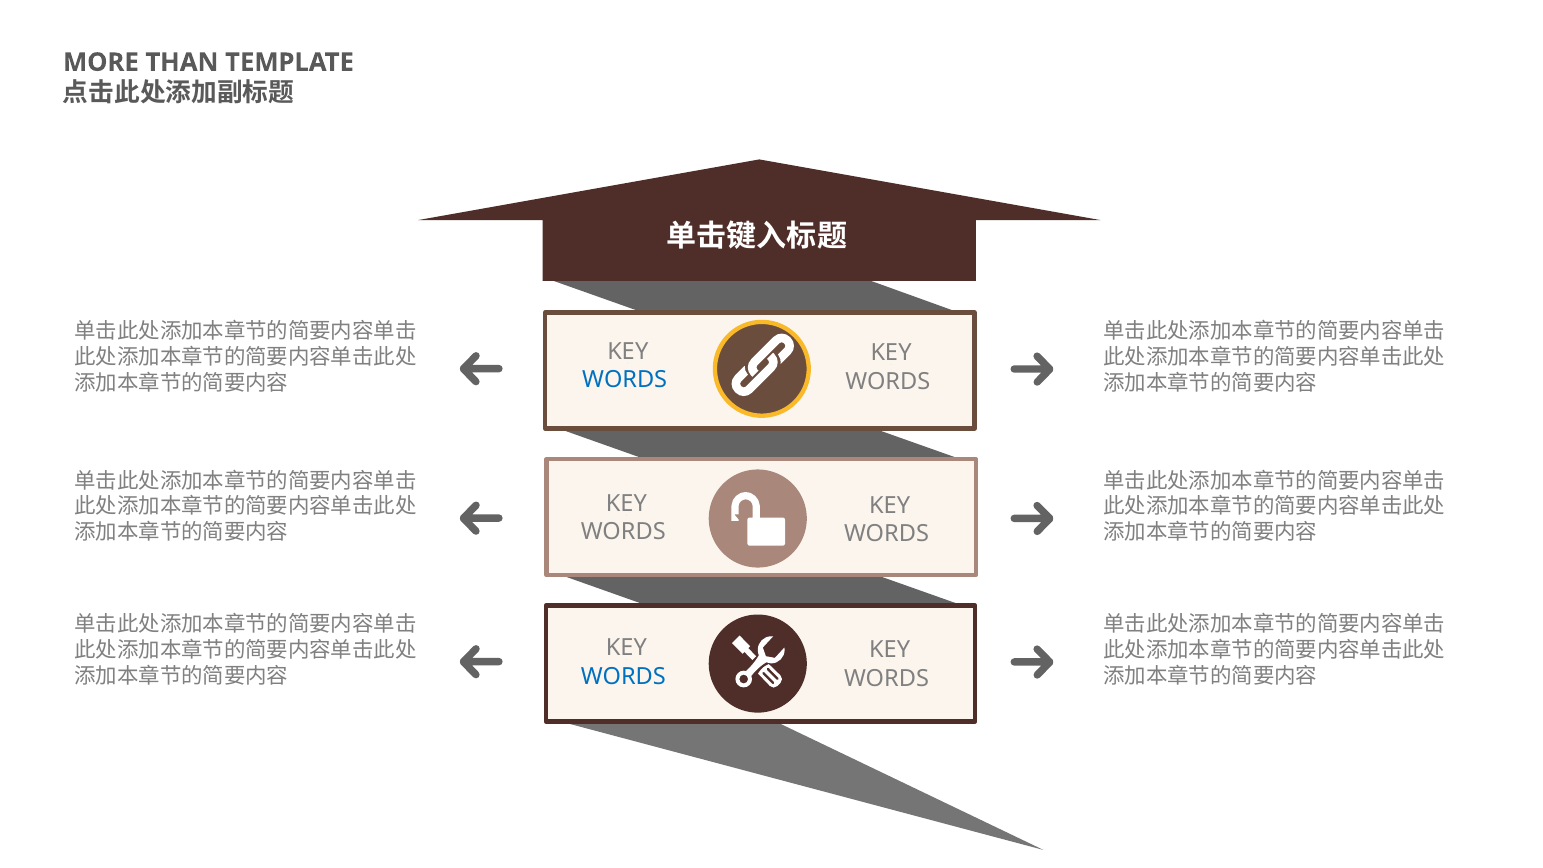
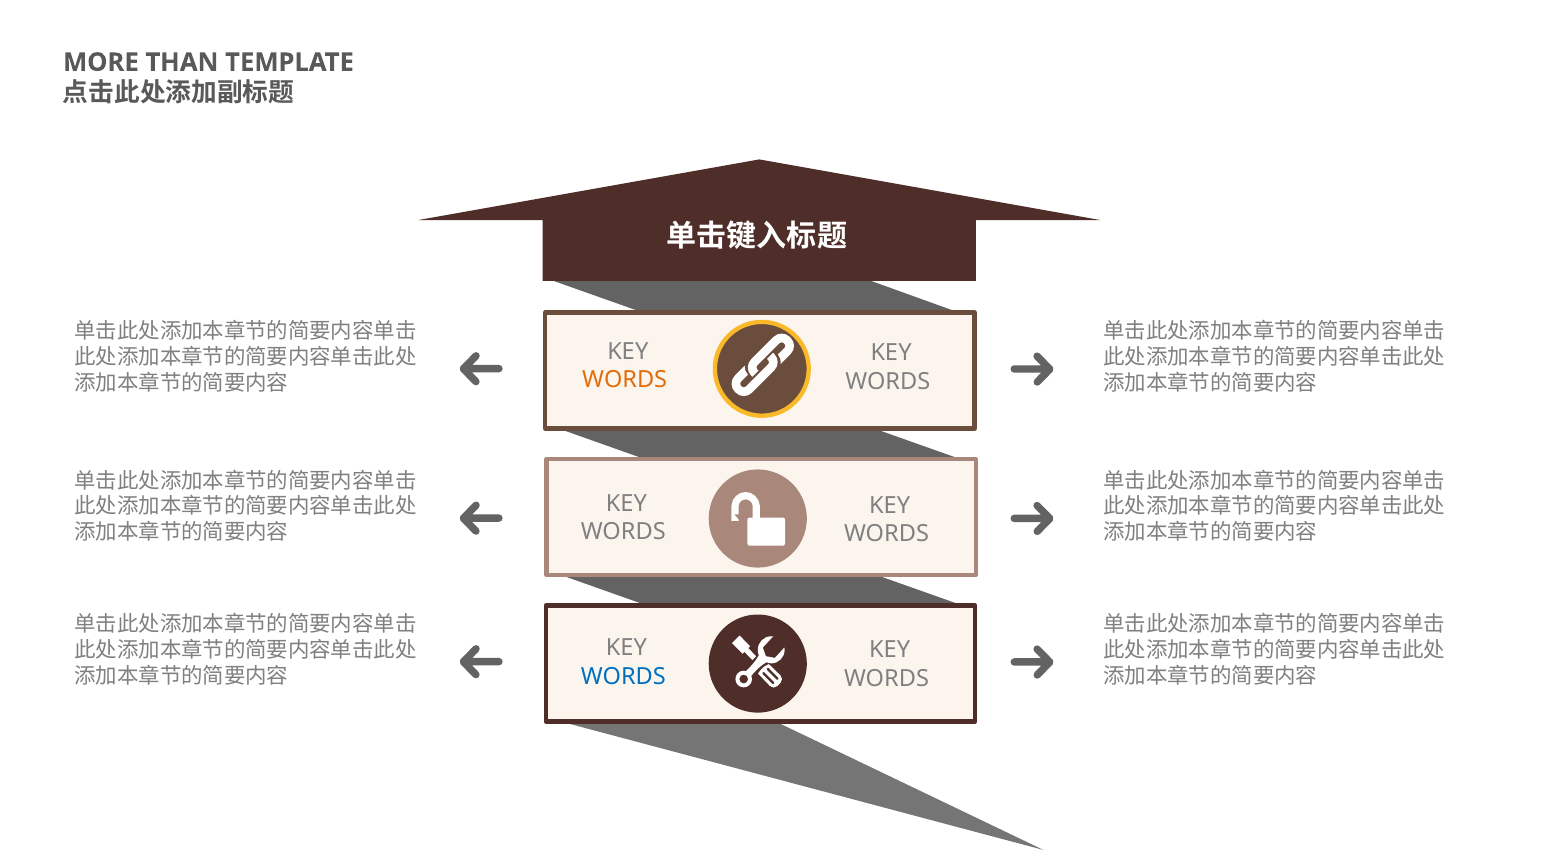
WORDS at (625, 380) colour: blue -> orange
